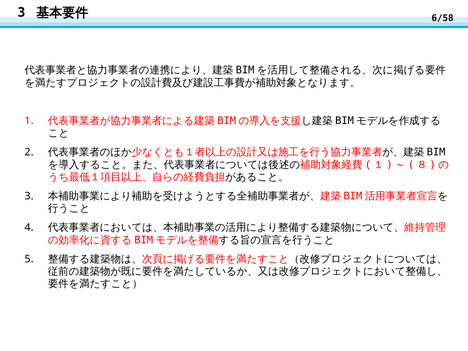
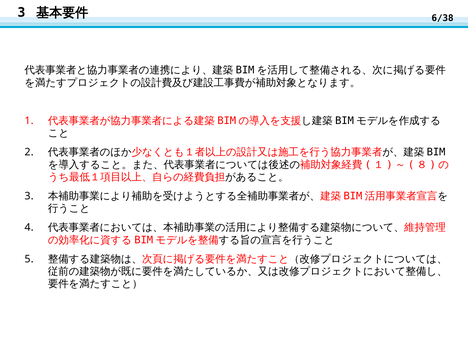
6/58: 6/58 -> 6/38
